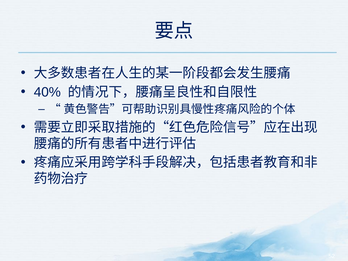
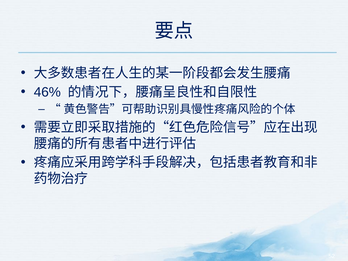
40%: 40% -> 46%
